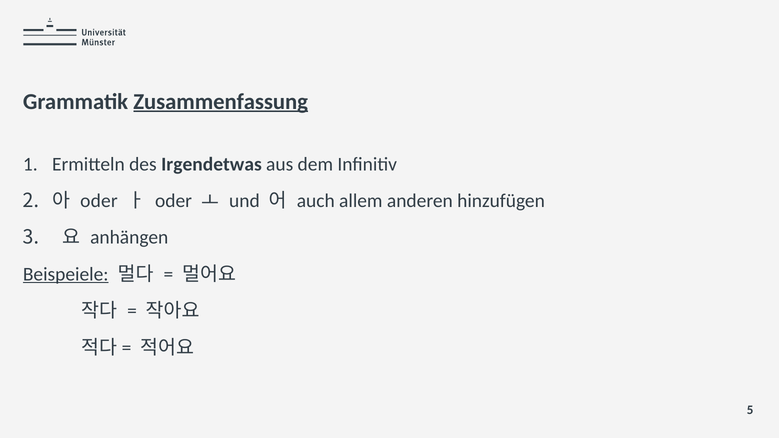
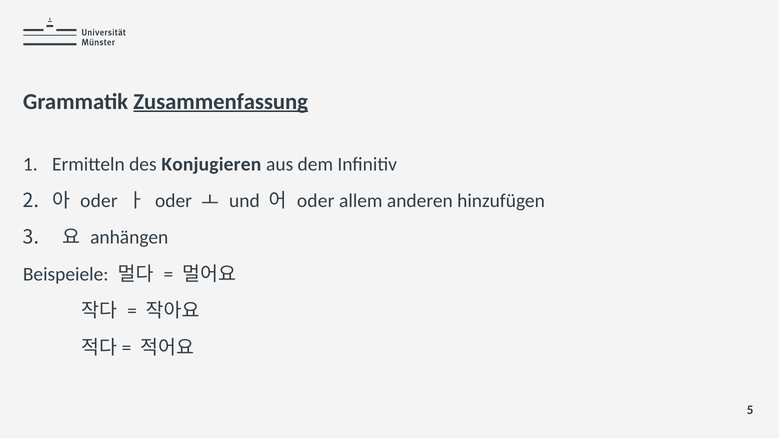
Irgendetwas: Irgendetwas -> Konjugieren
auch at (316, 201): auch -> oder
Beispeiele underline: present -> none
